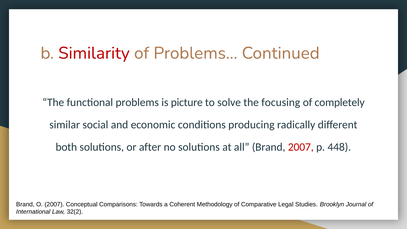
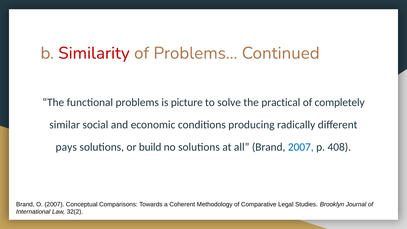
focusing: focusing -> practical
both: both -> pays
after: after -> build
2007 at (301, 147) colour: red -> blue
448: 448 -> 408
